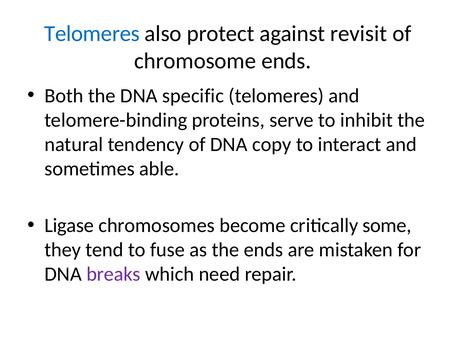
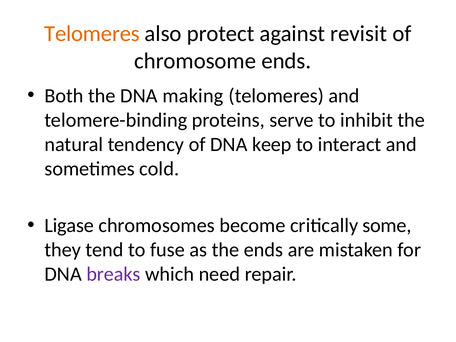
Telomeres at (92, 33) colour: blue -> orange
specific: specific -> making
copy: copy -> keep
able: able -> cold
